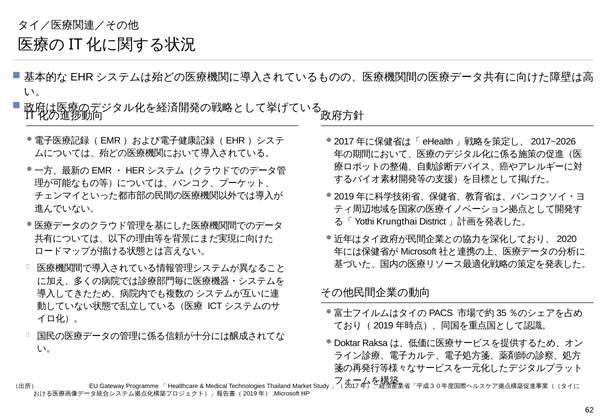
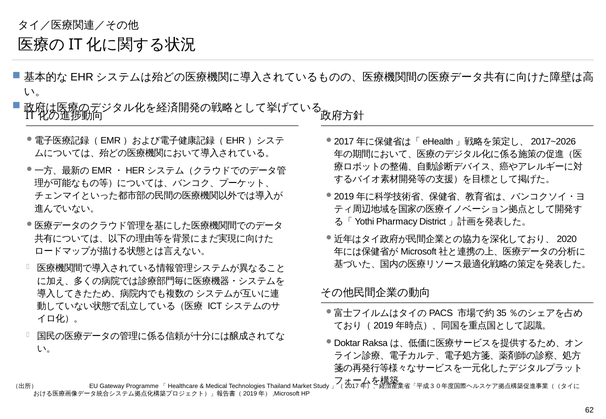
Krungthai: Krungthai -> Pharmacy
